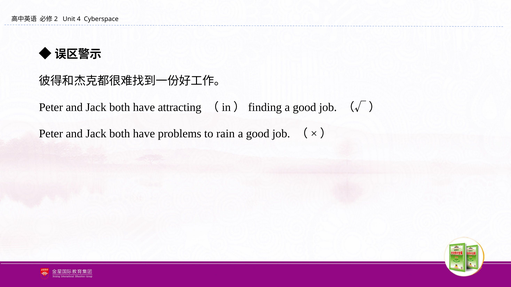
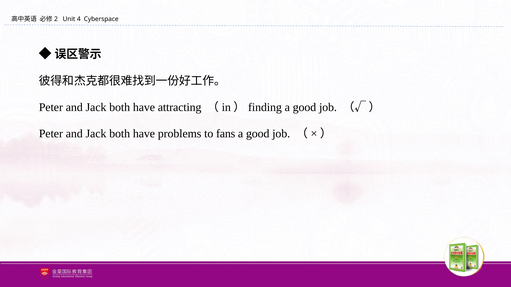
rain: rain -> fans
